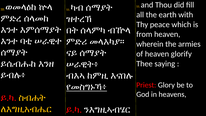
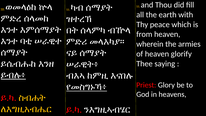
ይብሉ፥ underline: none -> present
